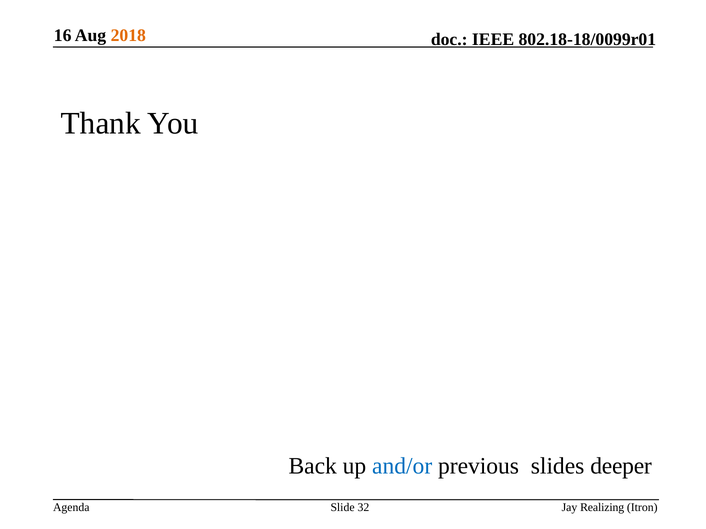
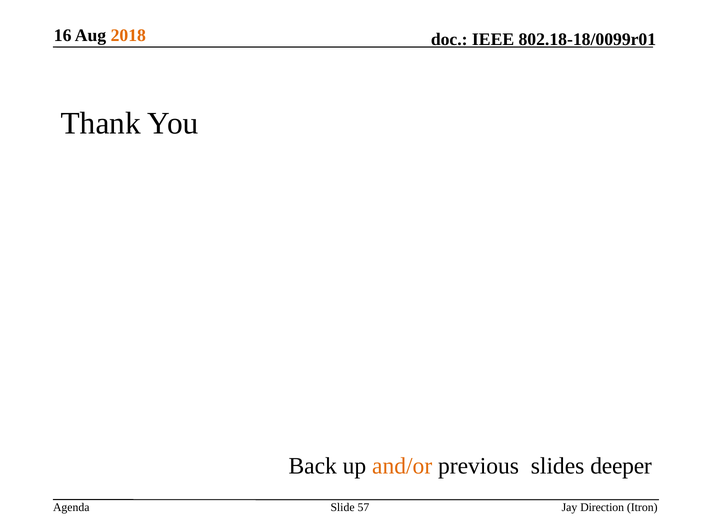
and/or colour: blue -> orange
32: 32 -> 57
Realizing: Realizing -> Direction
